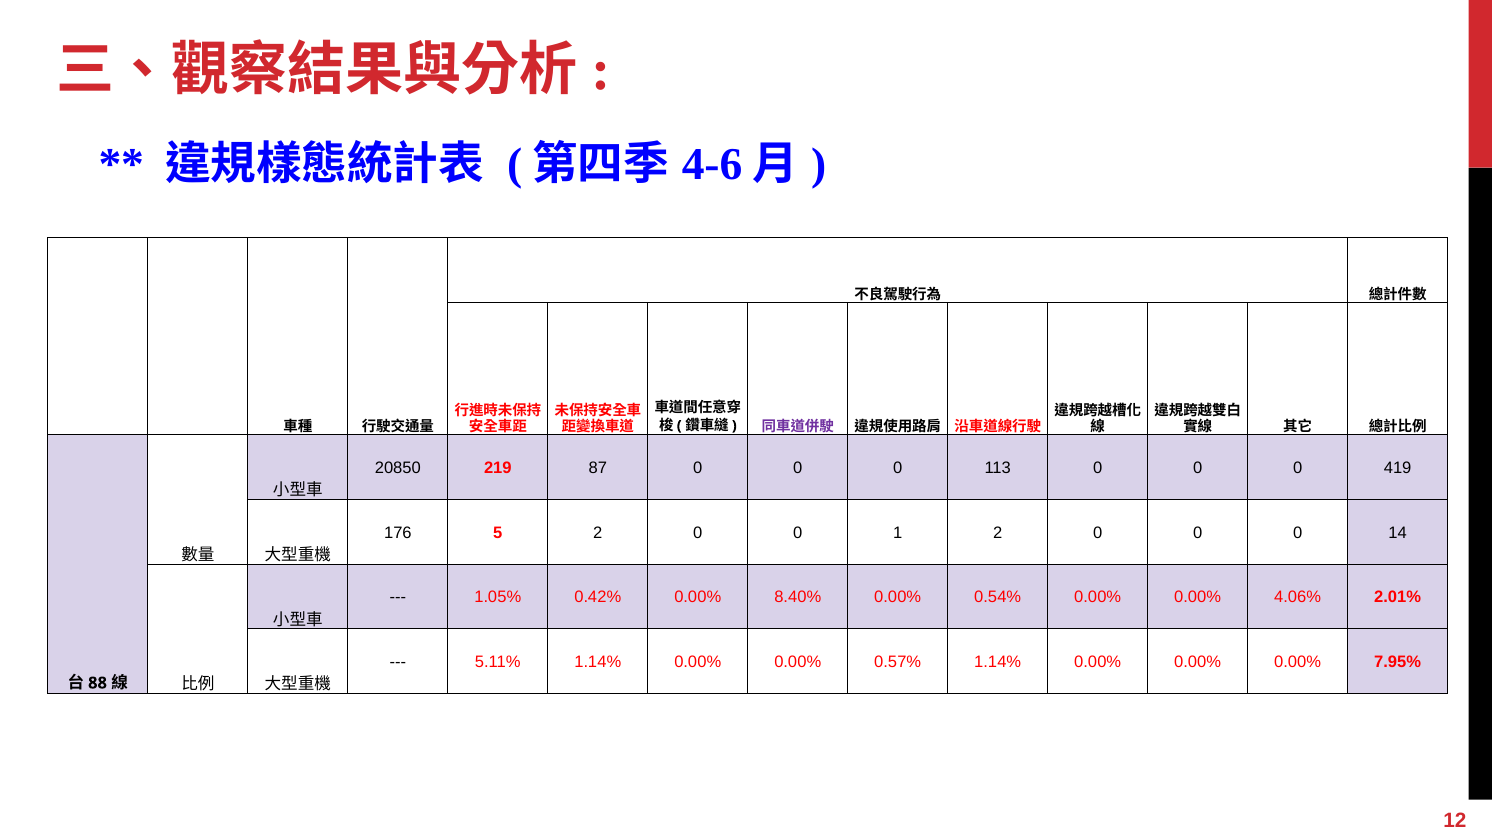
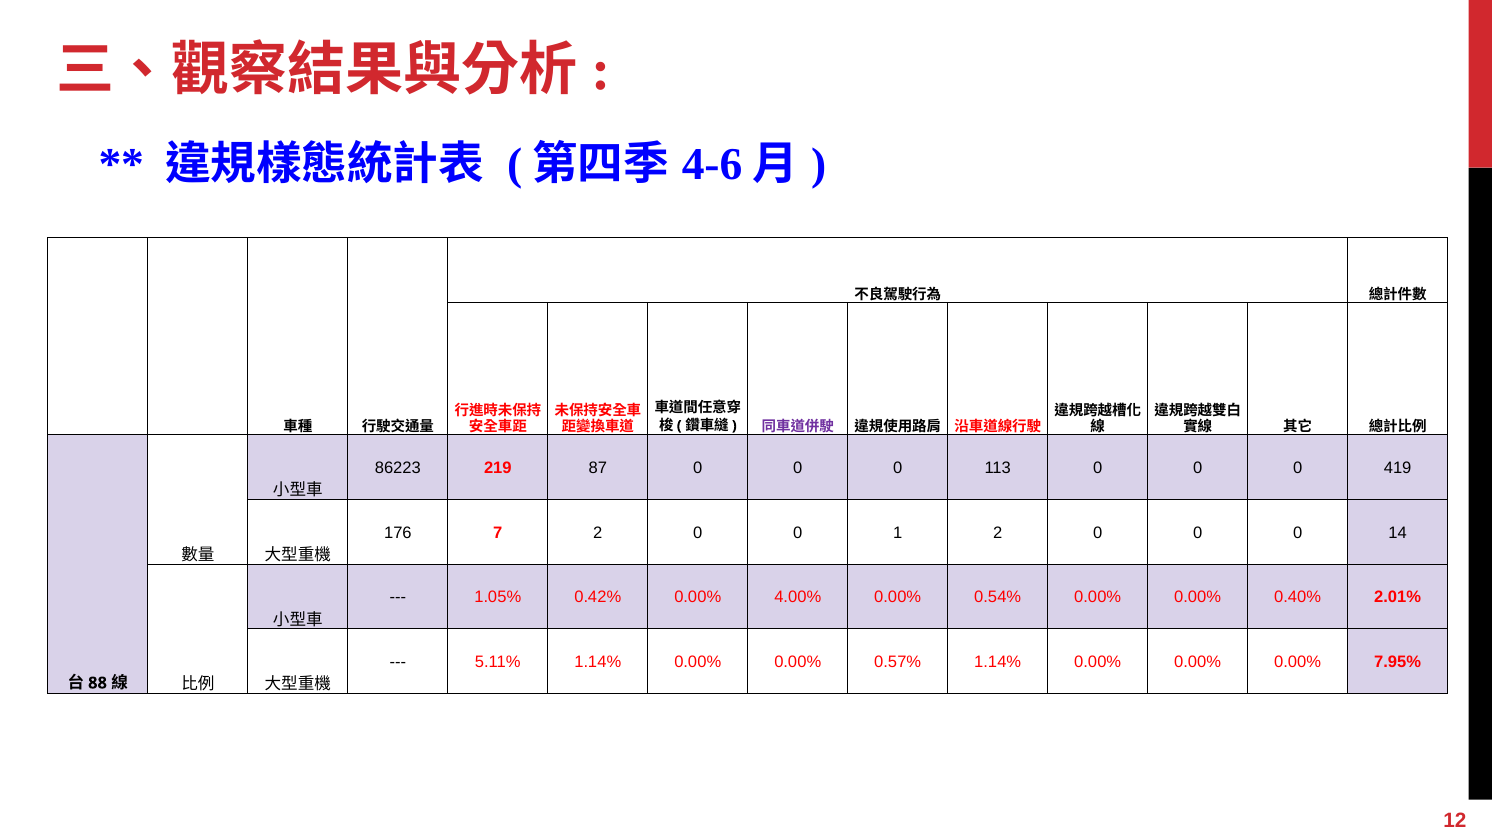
20850: 20850 -> 86223
5: 5 -> 7
8.40%: 8.40% -> 4.00%
4.06%: 4.06% -> 0.40%
